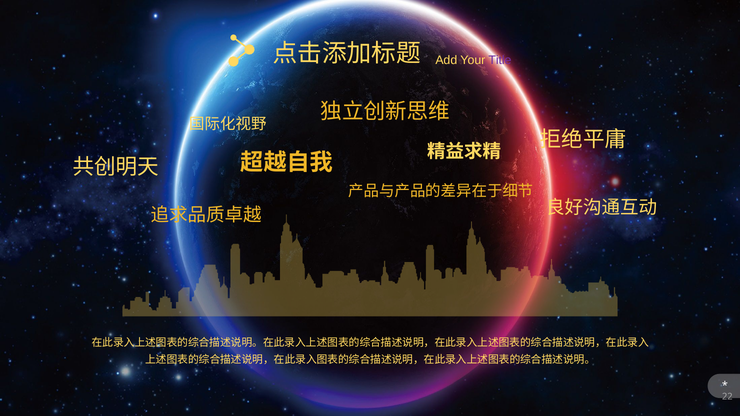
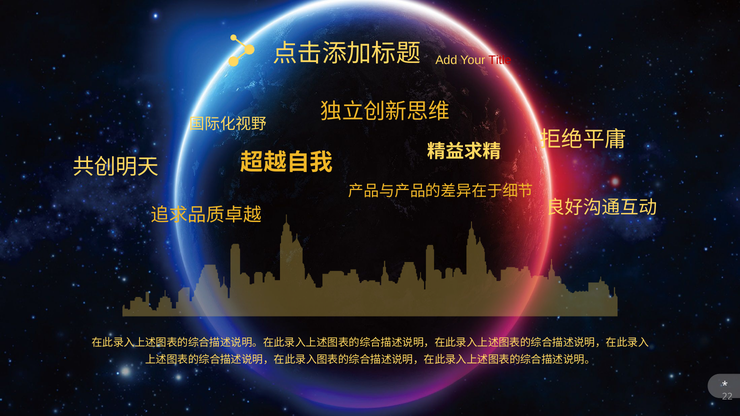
Title colour: purple -> red
